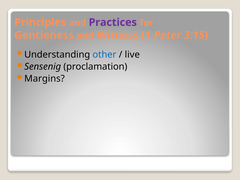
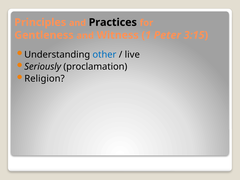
Practices colour: purple -> black
Sensenig: Sensenig -> Seriously
Margins: Margins -> Religion
